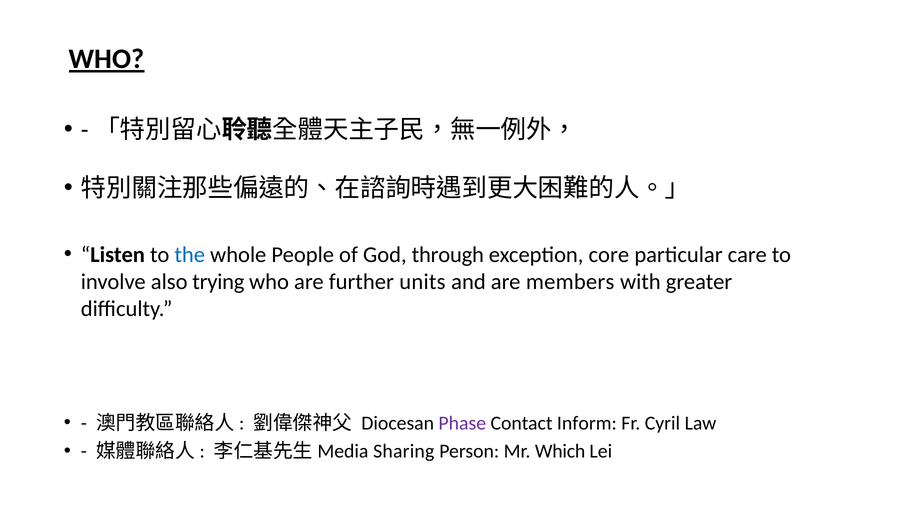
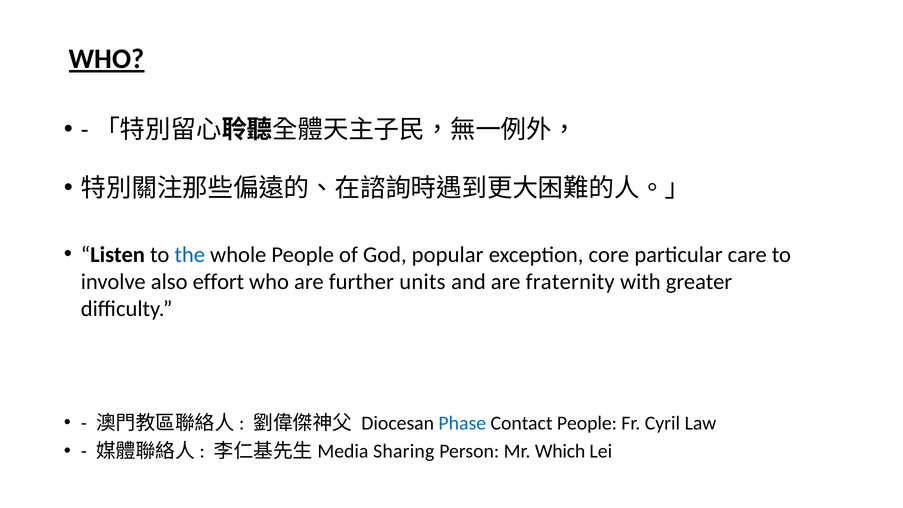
through: through -> popular
trying: trying -> effort
members: members -> fraternity
Phase colour: purple -> blue
Contact Inform: Inform -> People
